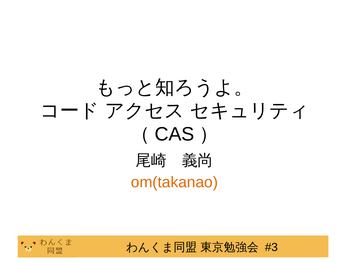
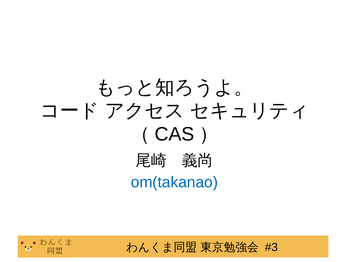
om(takanao colour: orange -> blue
